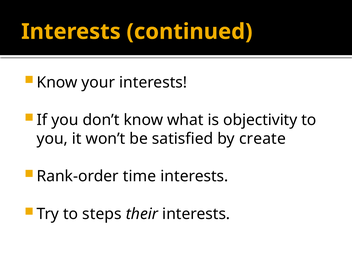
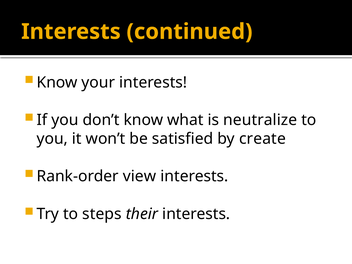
objectivity: objectivity -> neutralize
time: time -> view
